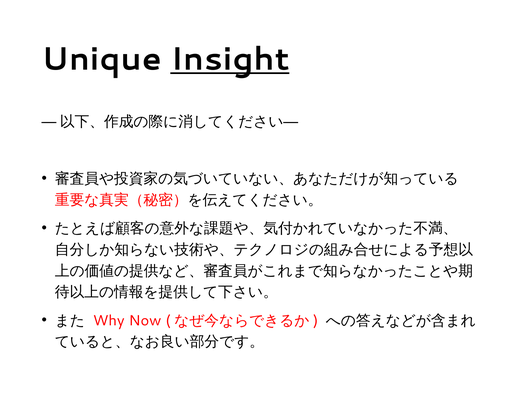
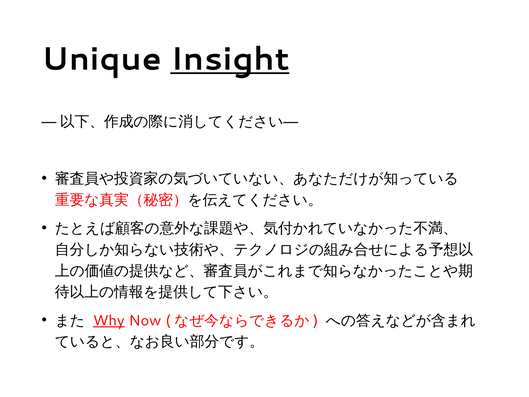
Why underline: none -> present
